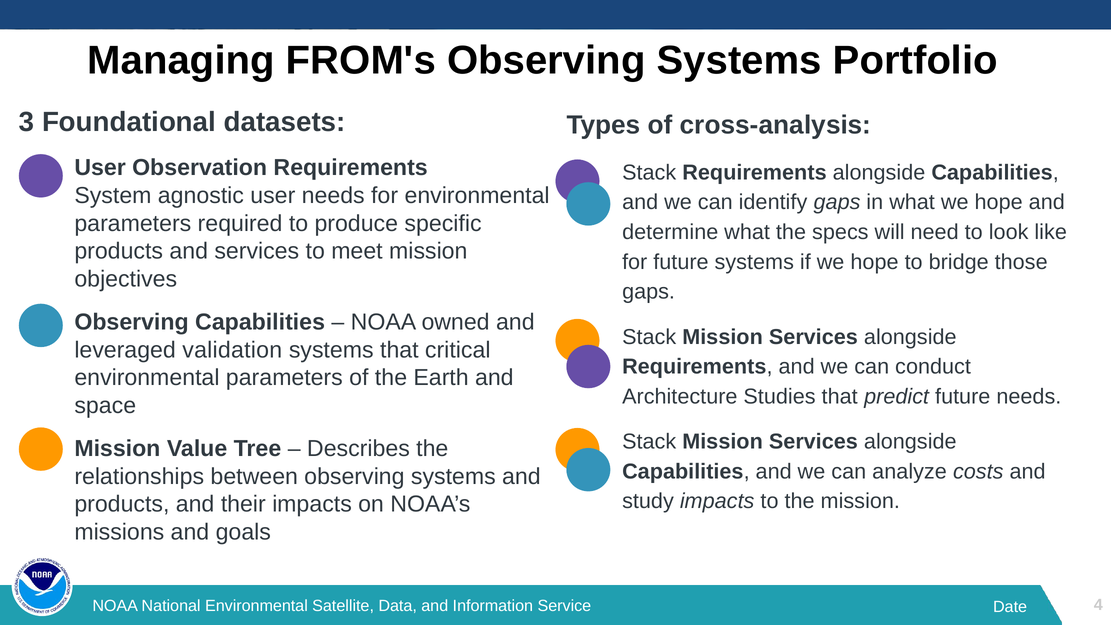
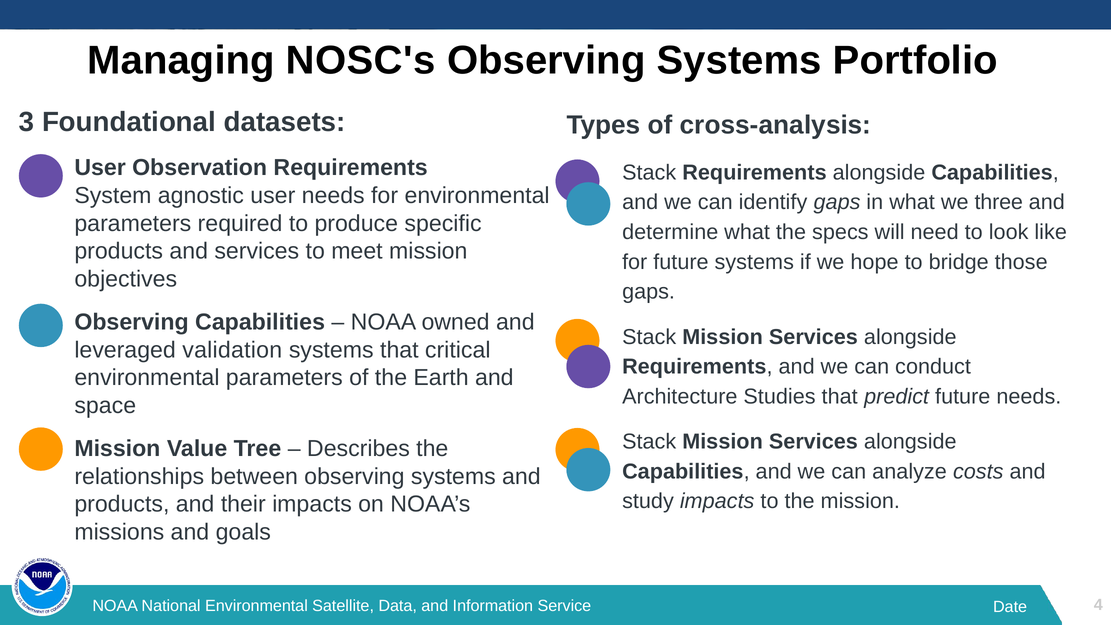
FROM's: FROM's -> NOSC's
what we hope: hope -> three
